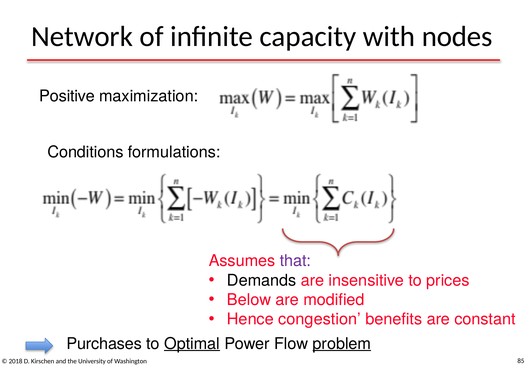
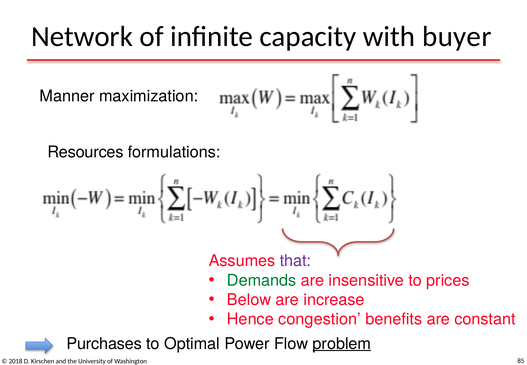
nodes: nodes -> buyer
Positive: Positive -> Manner
Conditions: Conditions -> Resources
Demands colour: black -> green
modified: modified -> increase
Optimal underline: present -> none
